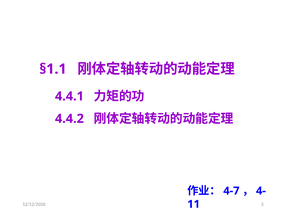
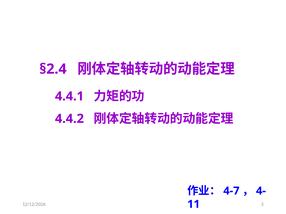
§1.1: §1.1 -> §2.4
